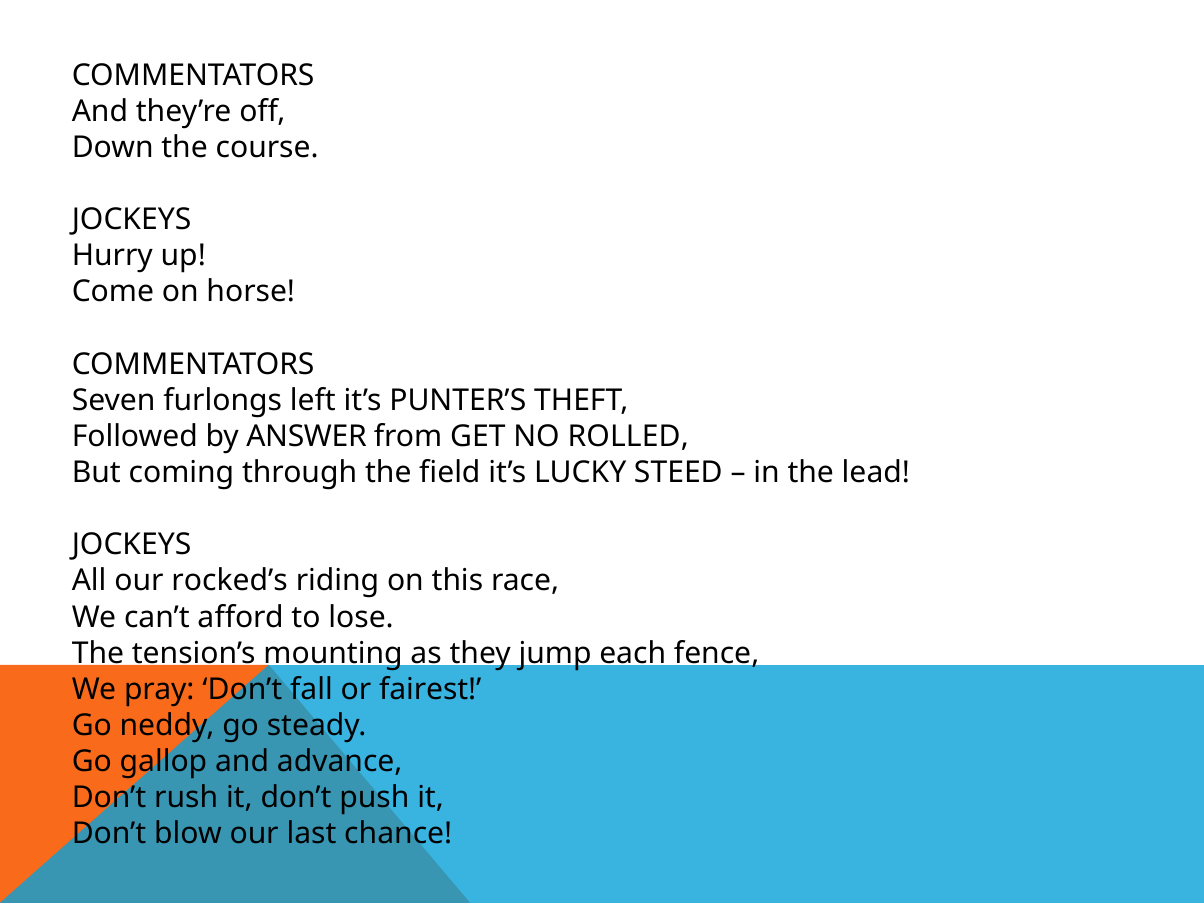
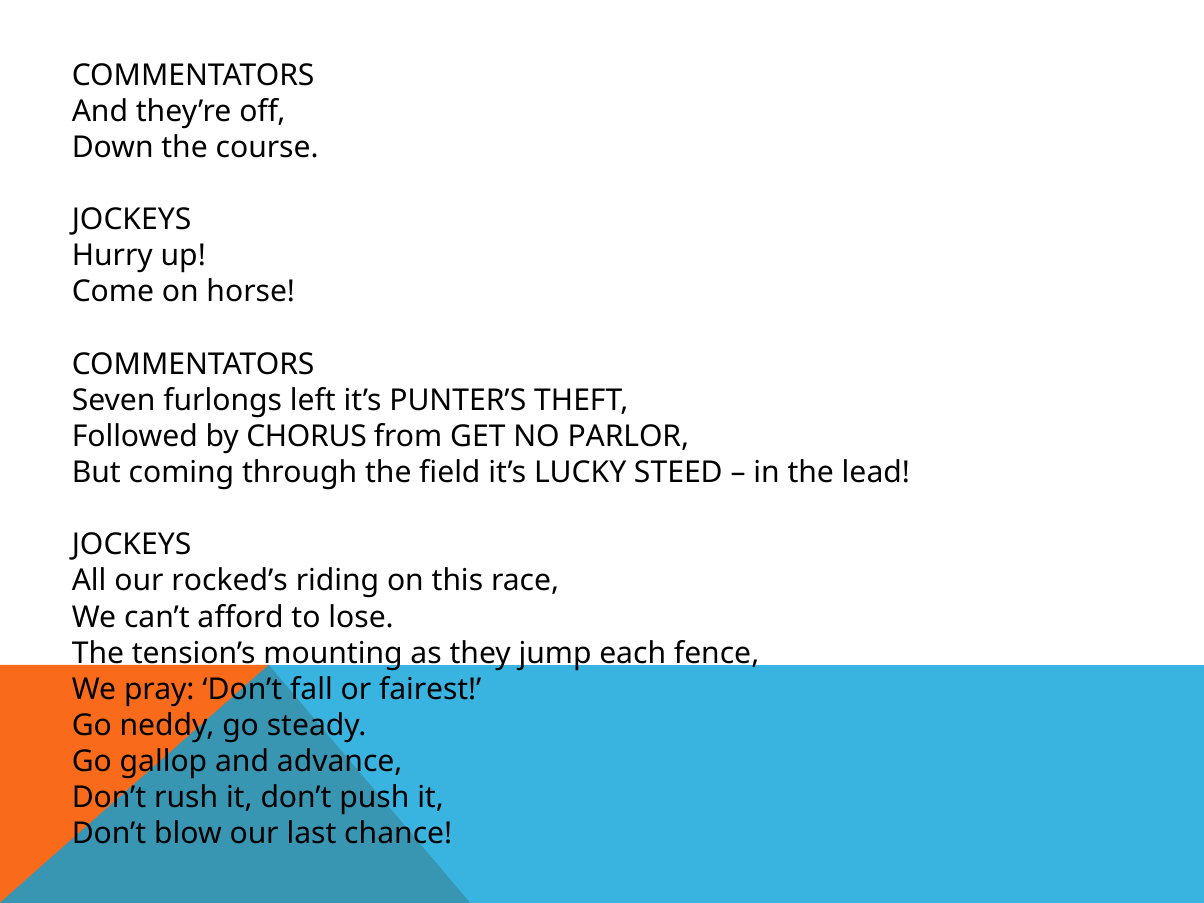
ANSWER: ANSWER -> CHORUS
ROLLED: ROLLED -> PARLOR
